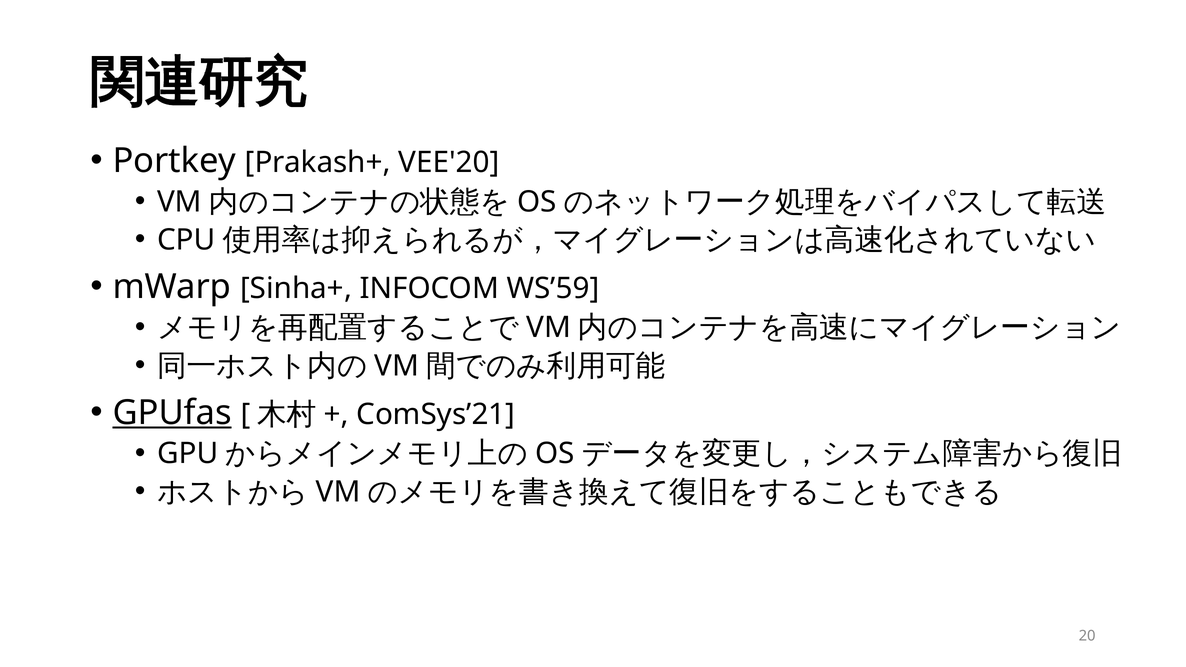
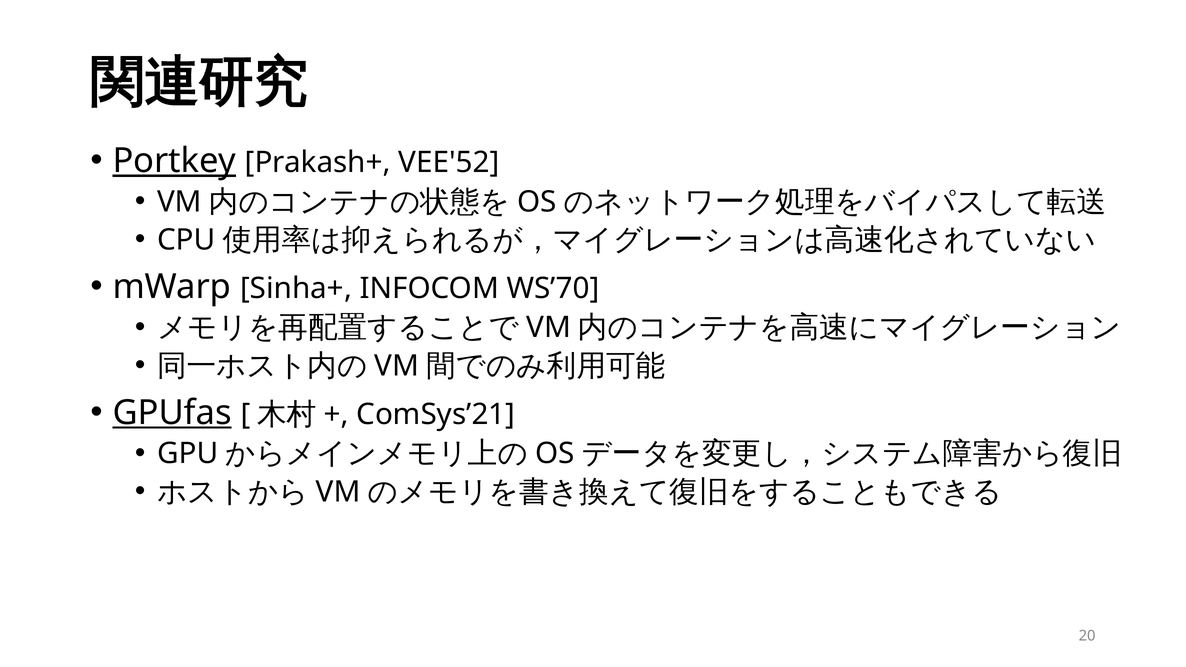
Portkey underline: none -> present
VEE'20: VEE'20 -> VEE'52
WS’59: WS’59 -> WS’70
